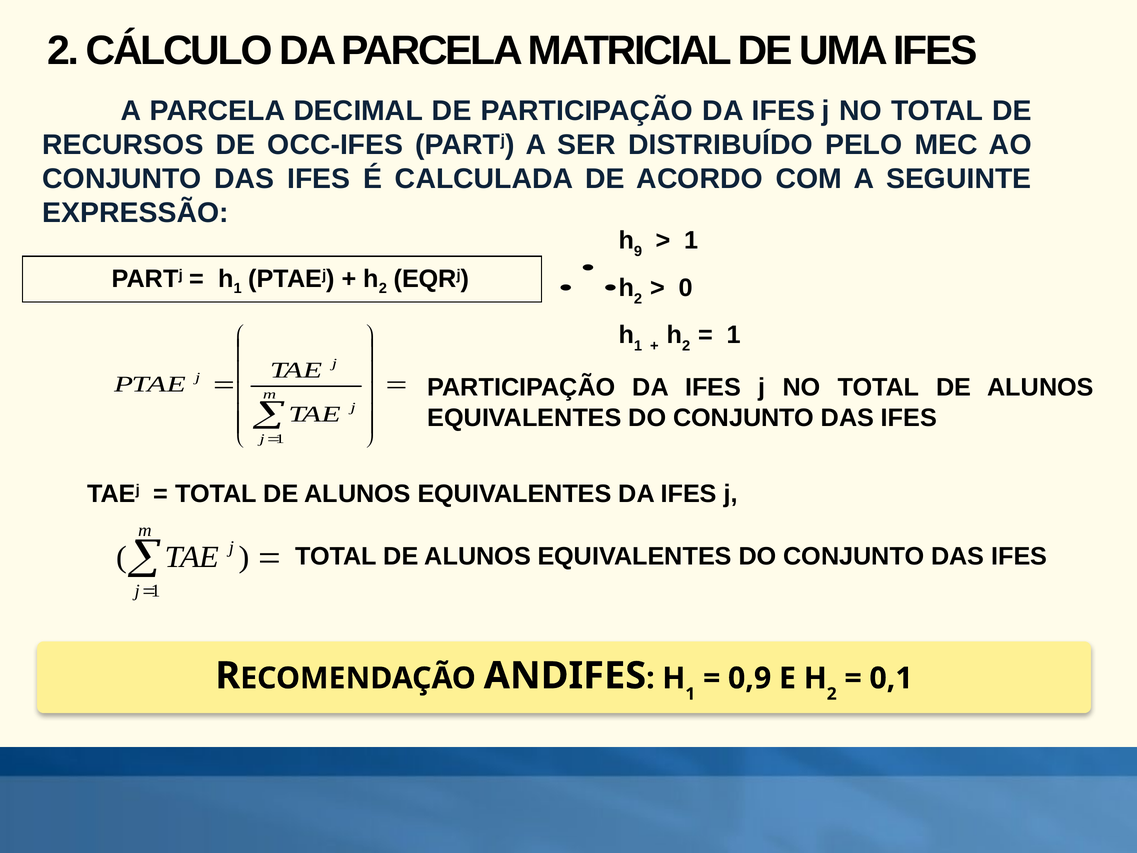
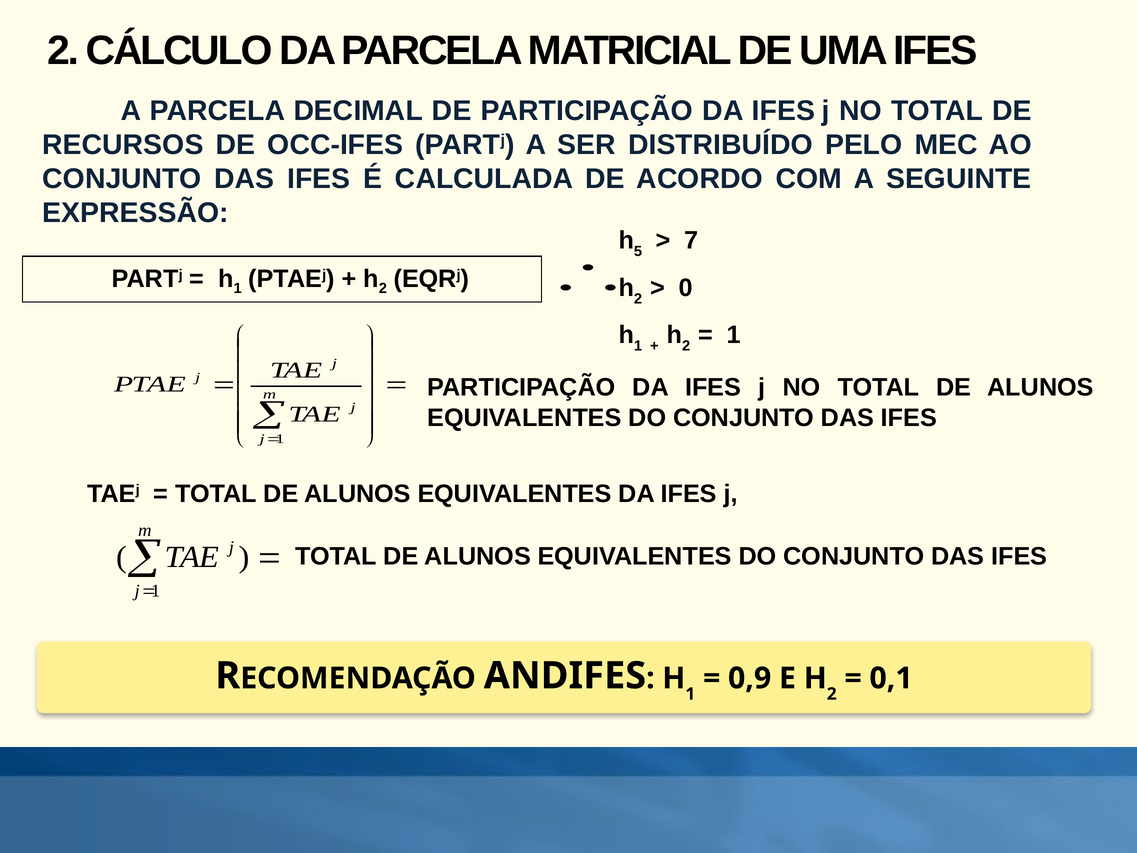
9: 9 -> 5
1 at (691, 241): 1 -> 7
